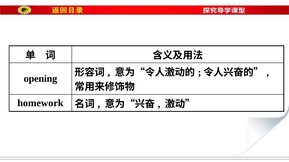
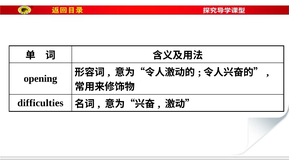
homework: homework -> difficulties
